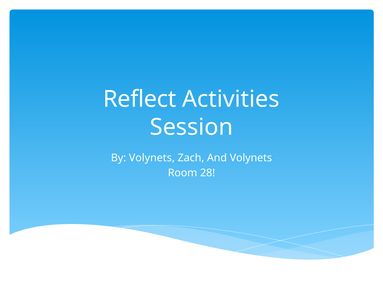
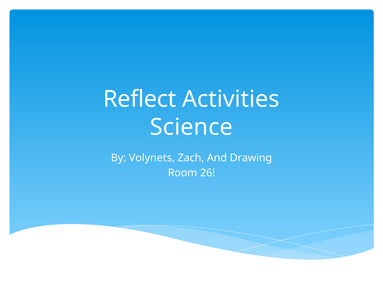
Session: Session -> Science
And Volynets: Volynets -> Drawing
28: 28 -> 26
